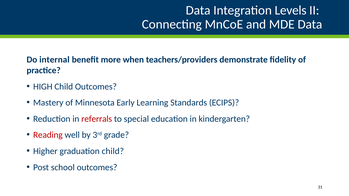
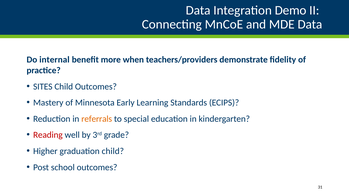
Levels: Levels -> Demo
HIGH: HIGH -> SITES
referrals colour: red -> orange
